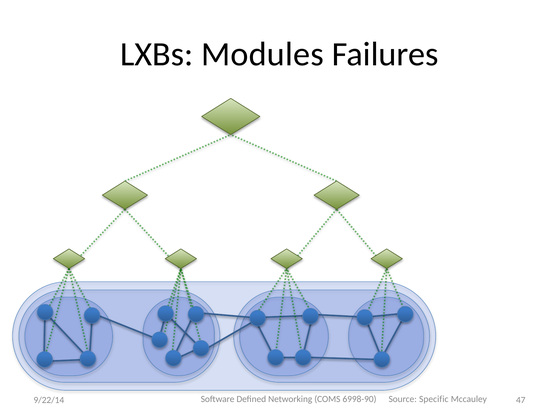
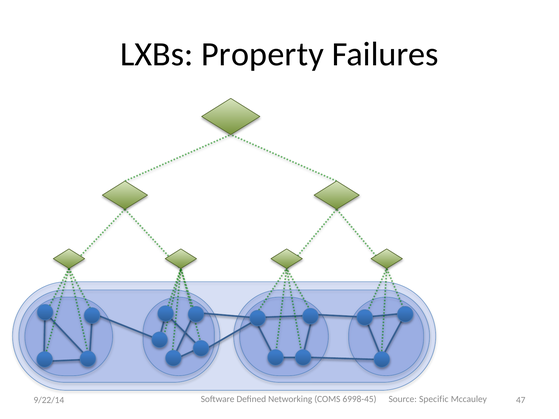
Modules: Modules -> Property
6998-90: 6998-90 -> 6998-45
